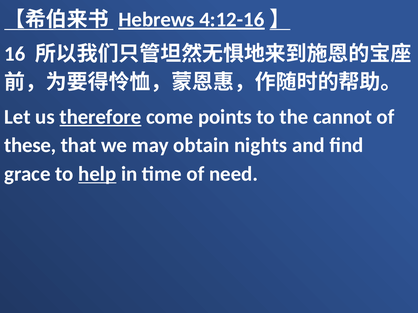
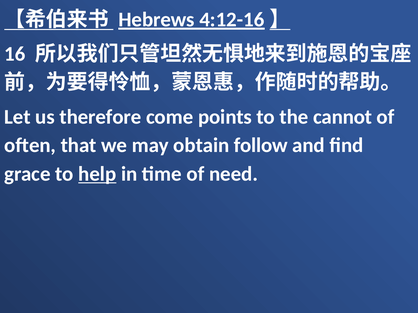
therefore underline: present -> none
these: these -> often
nights: nights -> follow
